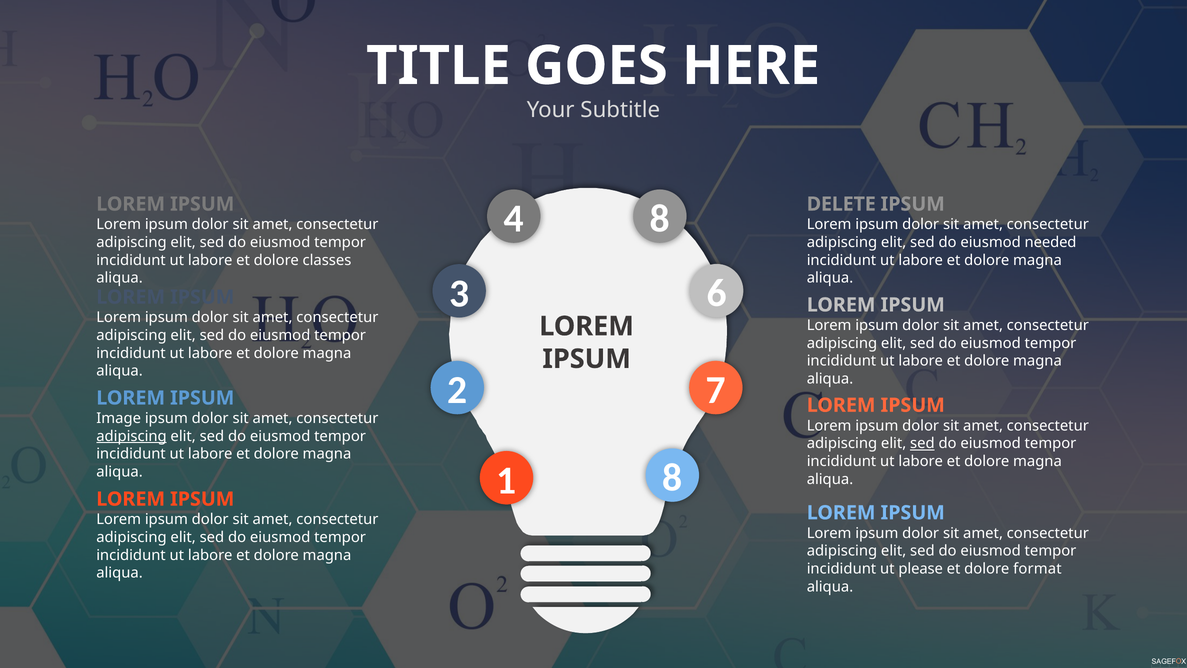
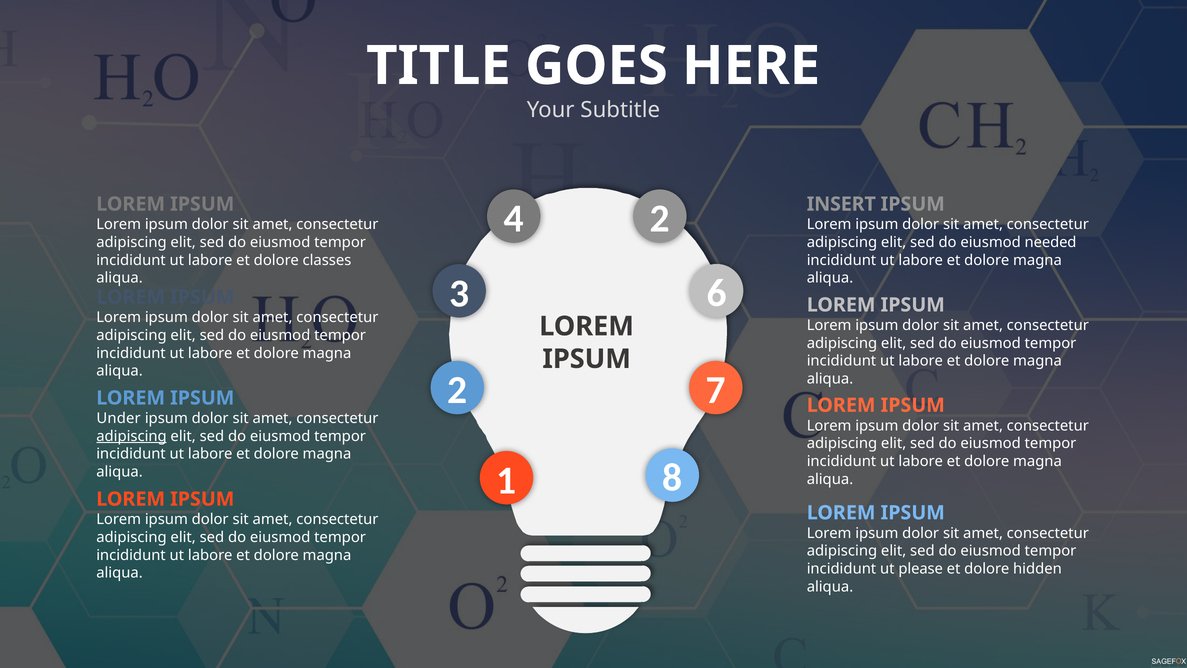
DELETE: DELETE -> INSERT
4 8: 8 -> 2
Image: Image -> Under
sed at (922, 443) underline: present -> none
format: format -> hidden
